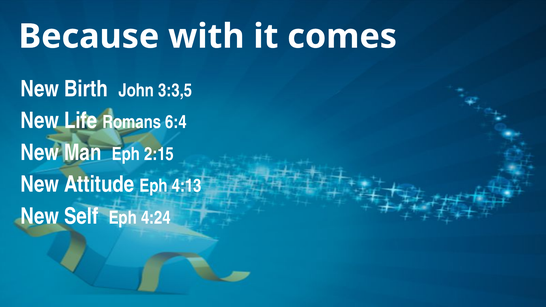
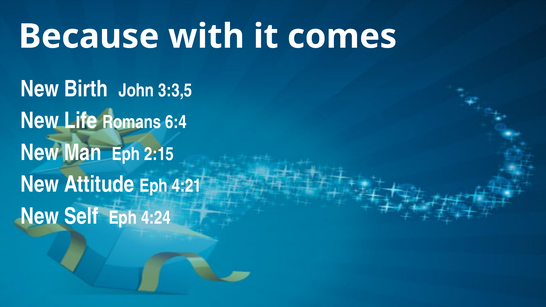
4:13: 4:13 -> 4:21
